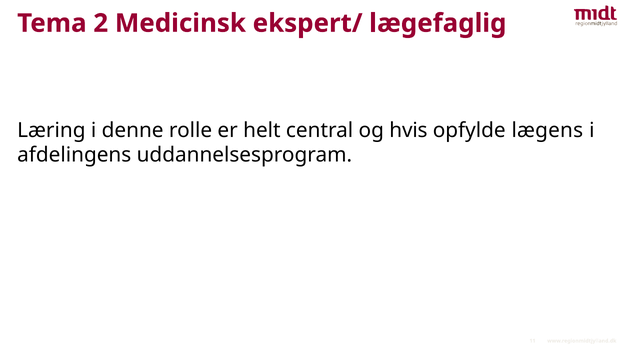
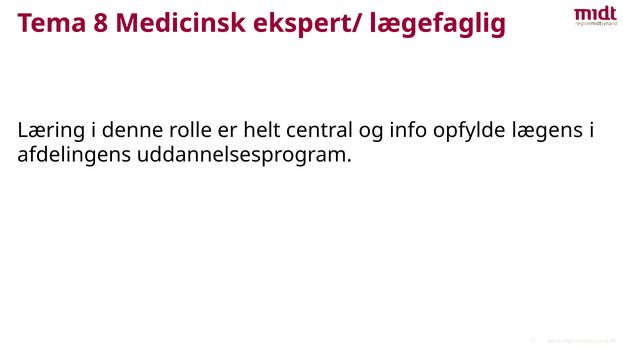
2: 2 -> 8
hvis: hvis -> info
